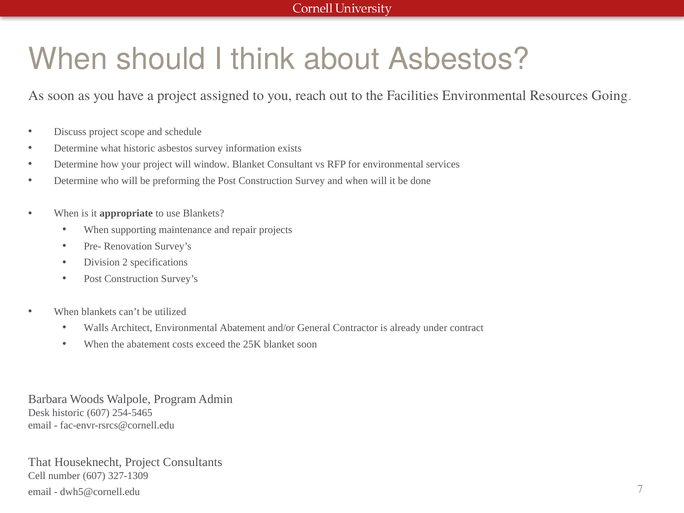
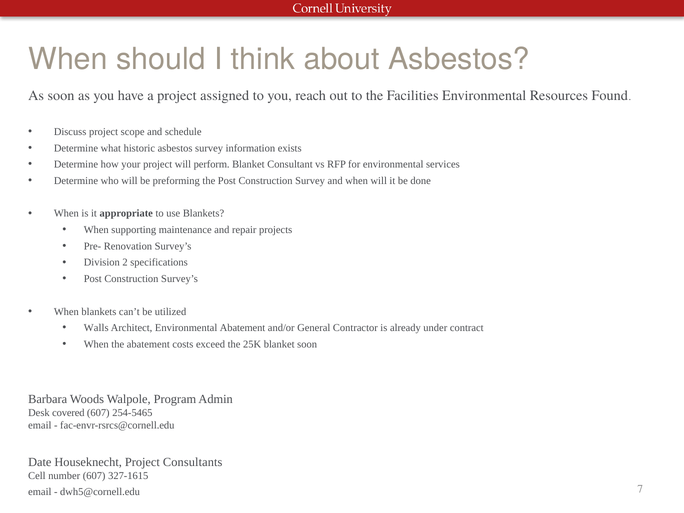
Going: Going -> Found
window: window -> perform
Desk historic: historic -> covered
That: That -> Date
327-1309: 327-1309 -> 327-1615
